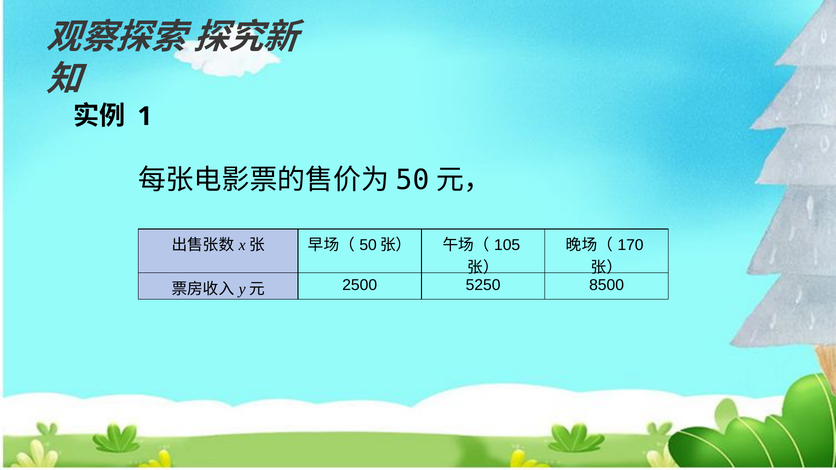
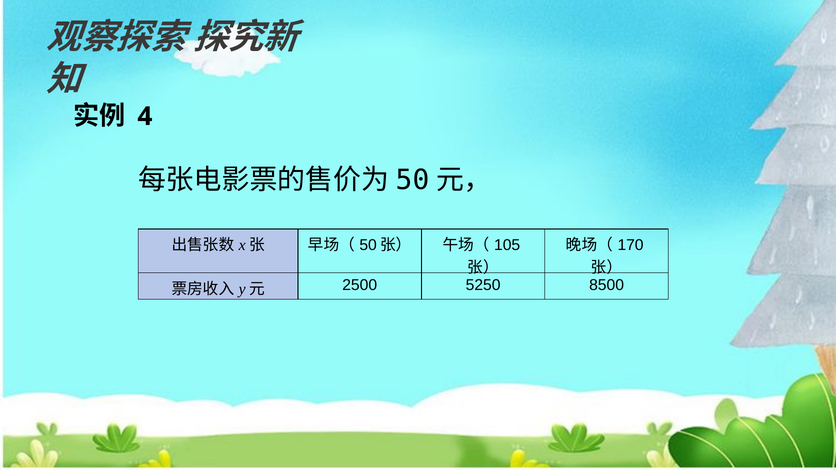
1: 1 -> 4
